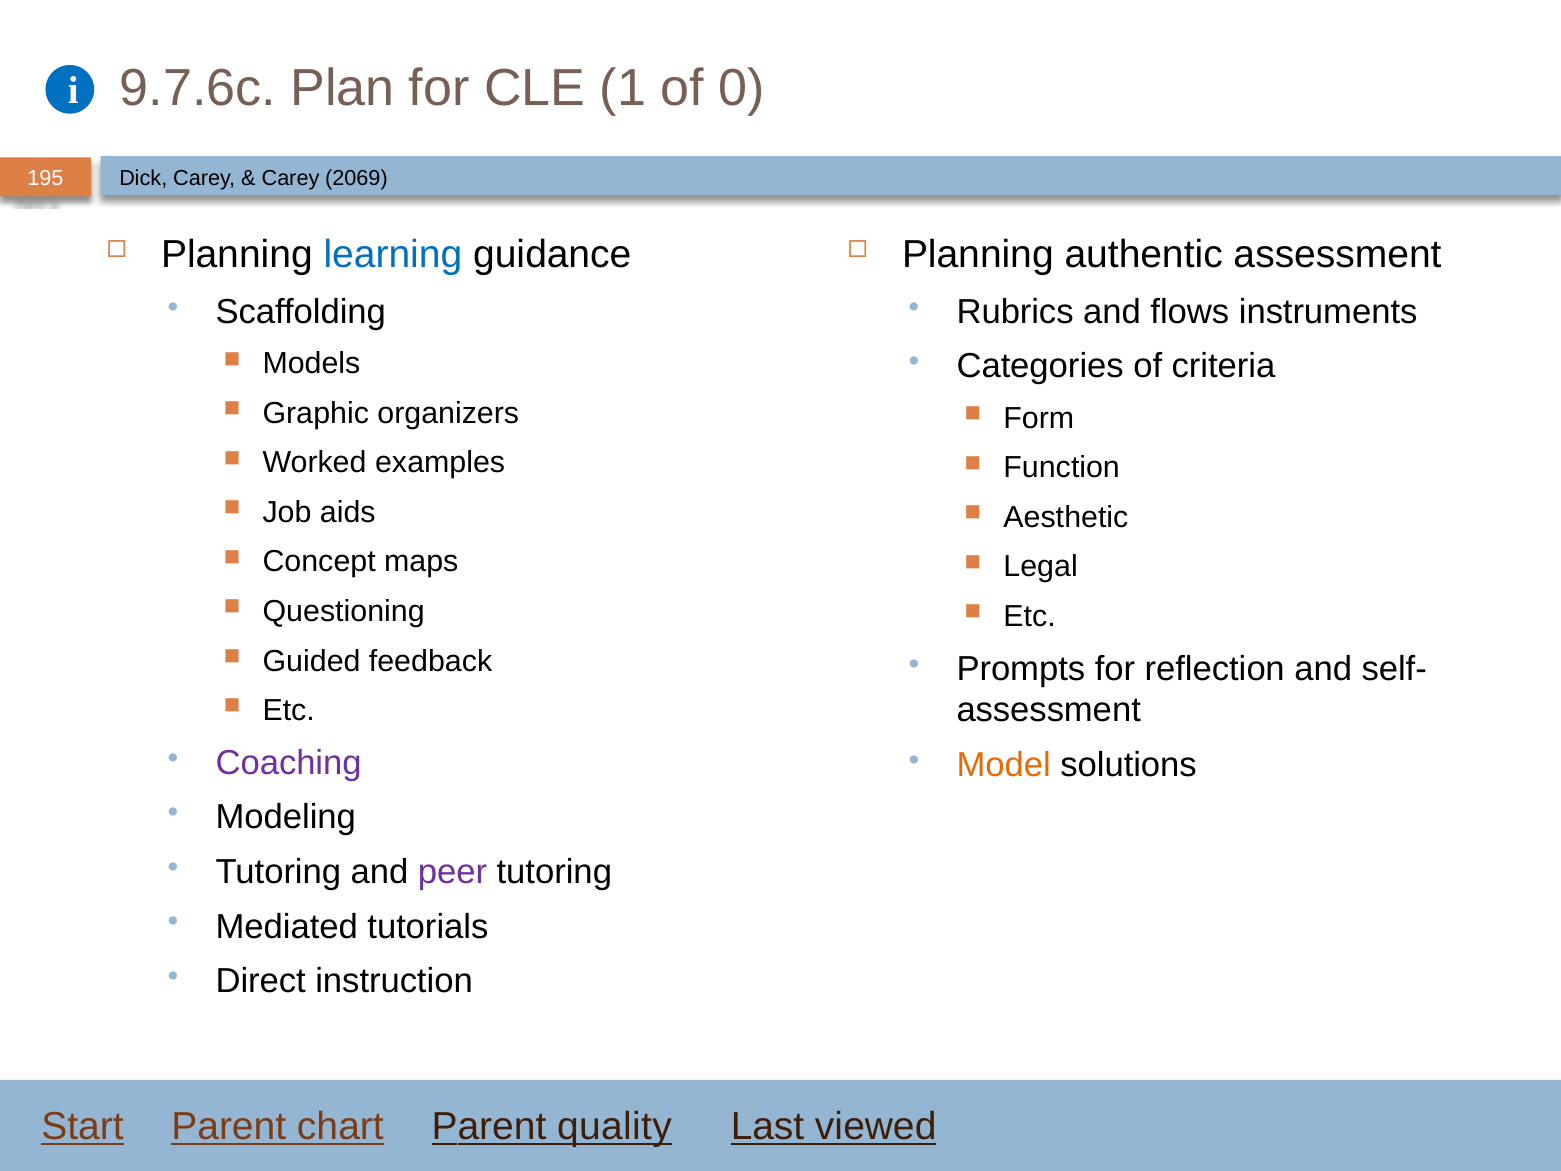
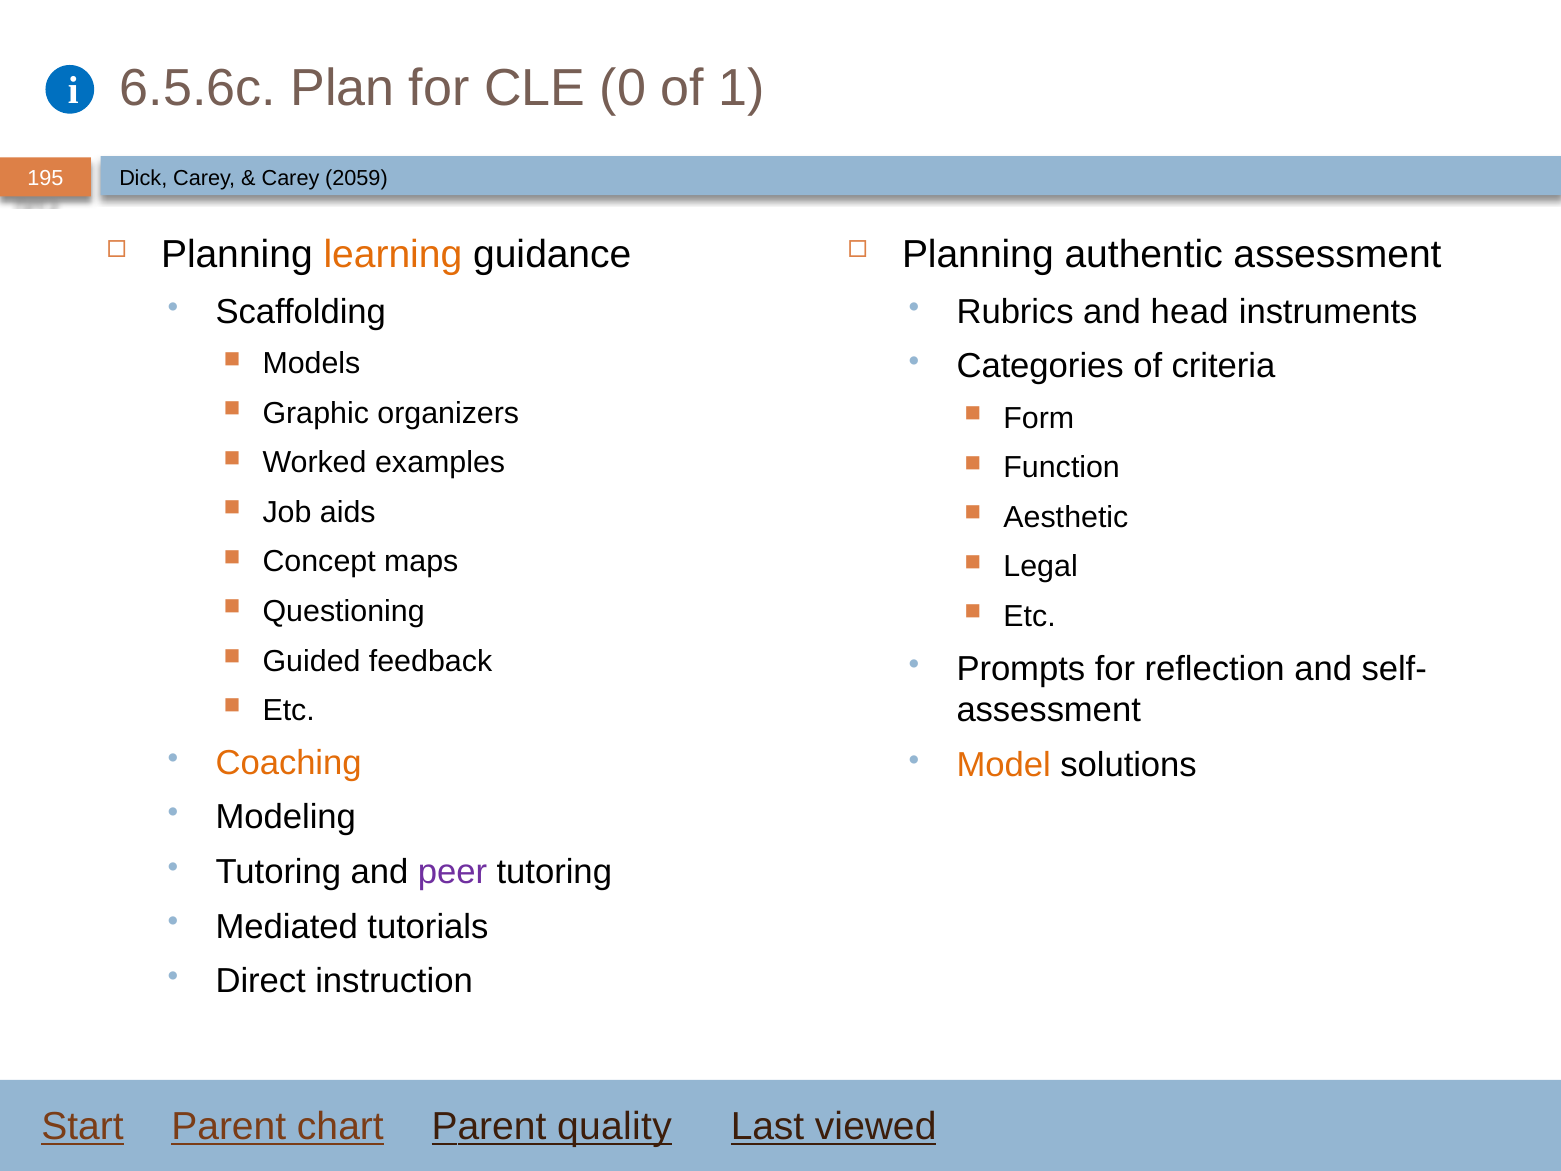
9.7.6c: 9.7.6c -> 6.5.6c
1: 1 -> 0
0: 0 -> 1
2069: 2069 -> 2059
learning colour: blue -> orange
flows: flows -> head
Coaching colour: purple -> orange
